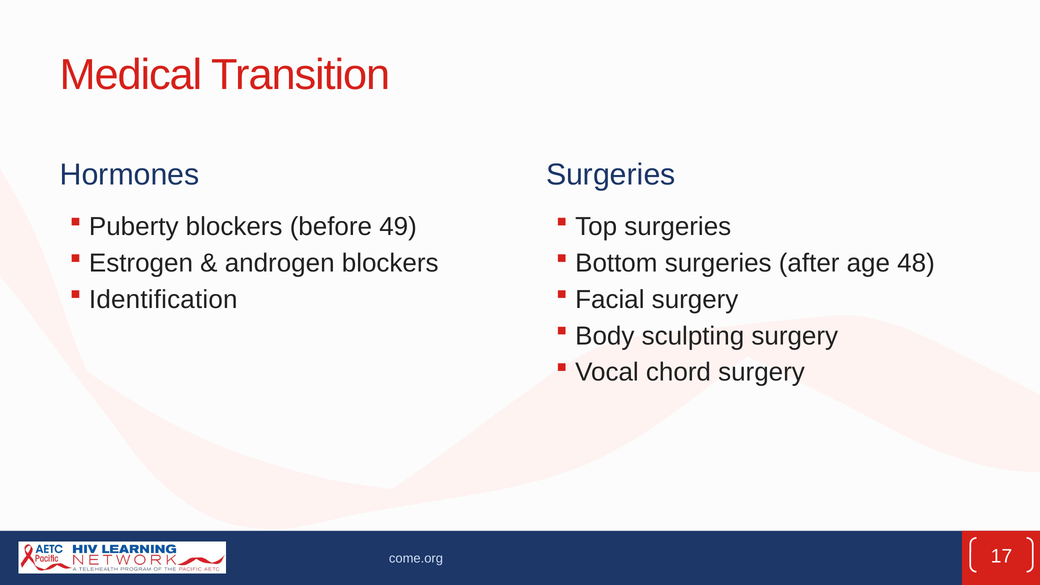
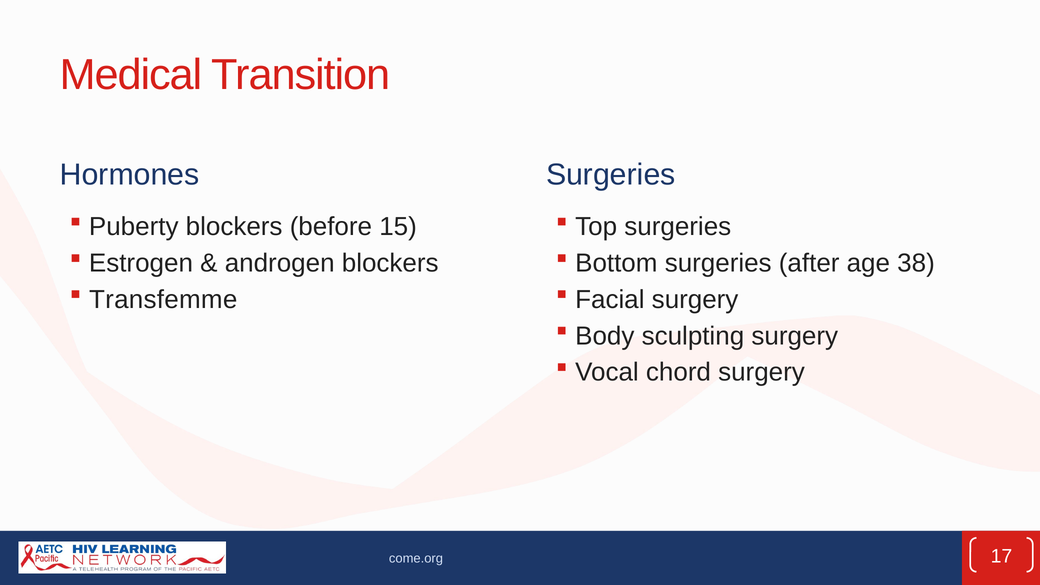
49: 49 -> 15
48: 48 -> 38
Identification: Identification -> Transfemme
